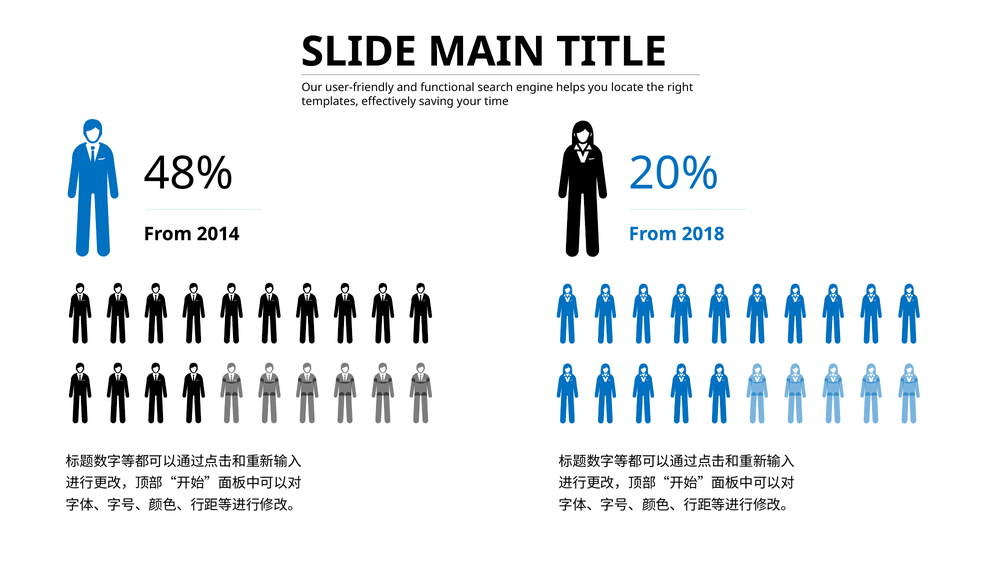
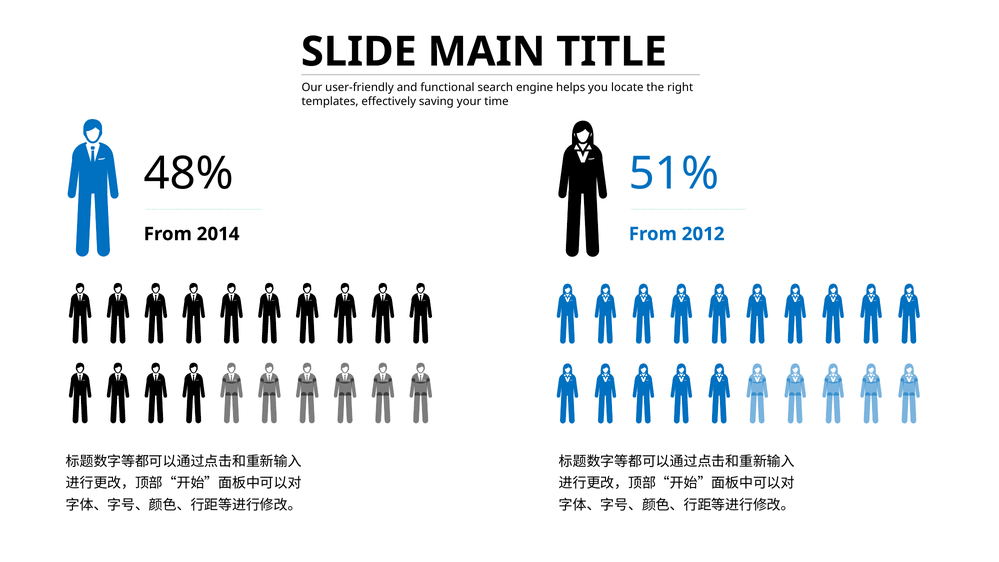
20%: 20% -> 51%
2018: 2018 -> 2012
